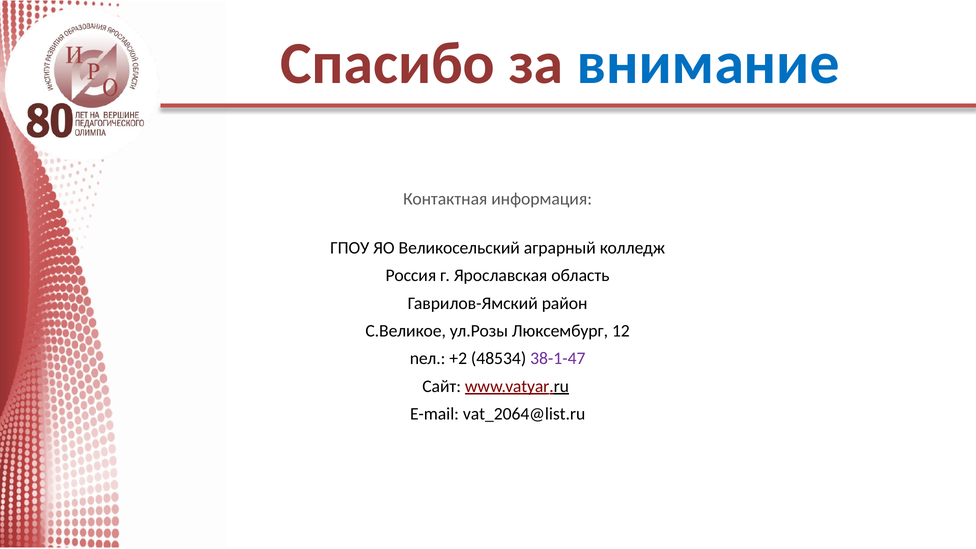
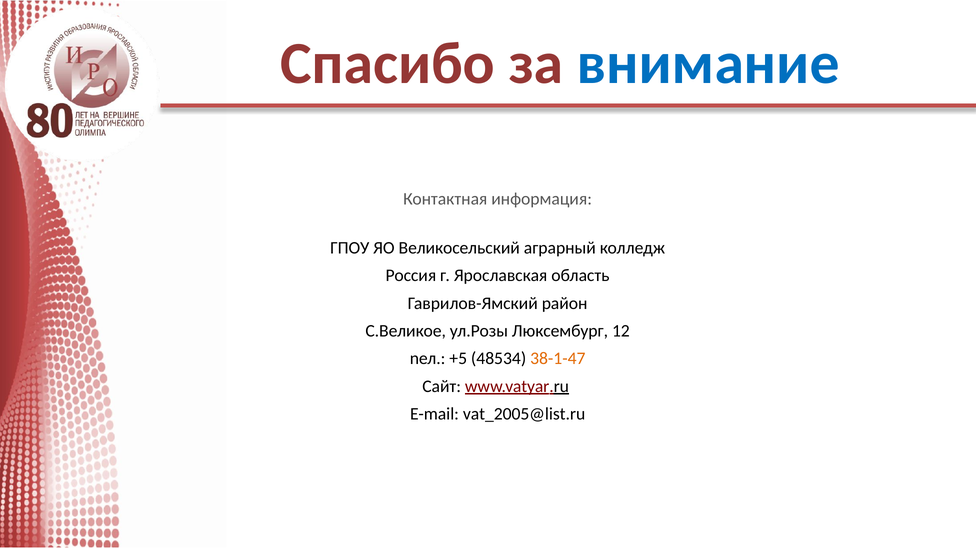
+2: +2 -> +5
38-1-47 colour: purple -> orange
vat_2064@list.ru: vat_2064@list.ru -> vat_2005@list.ru
